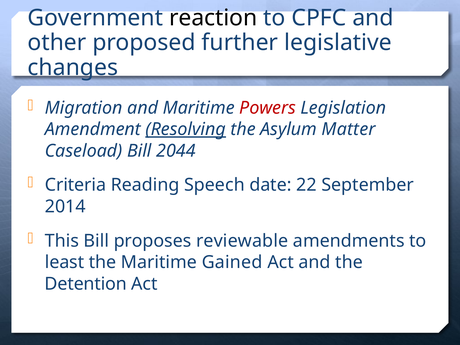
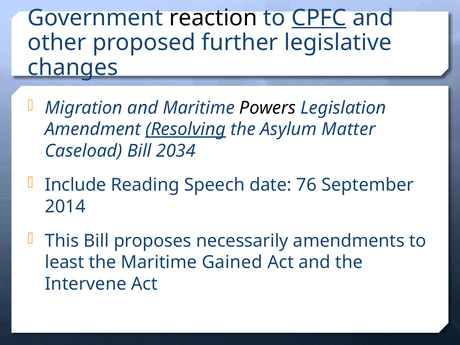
CPFC underline: none -> present
Powers colour: red -> black
2044: 2044 -> 2034
Criteria: Criteria -> Include
22: 22 -> 76
reviewable: reviewable -> necessarily
Detention: Detention -> Intervene
